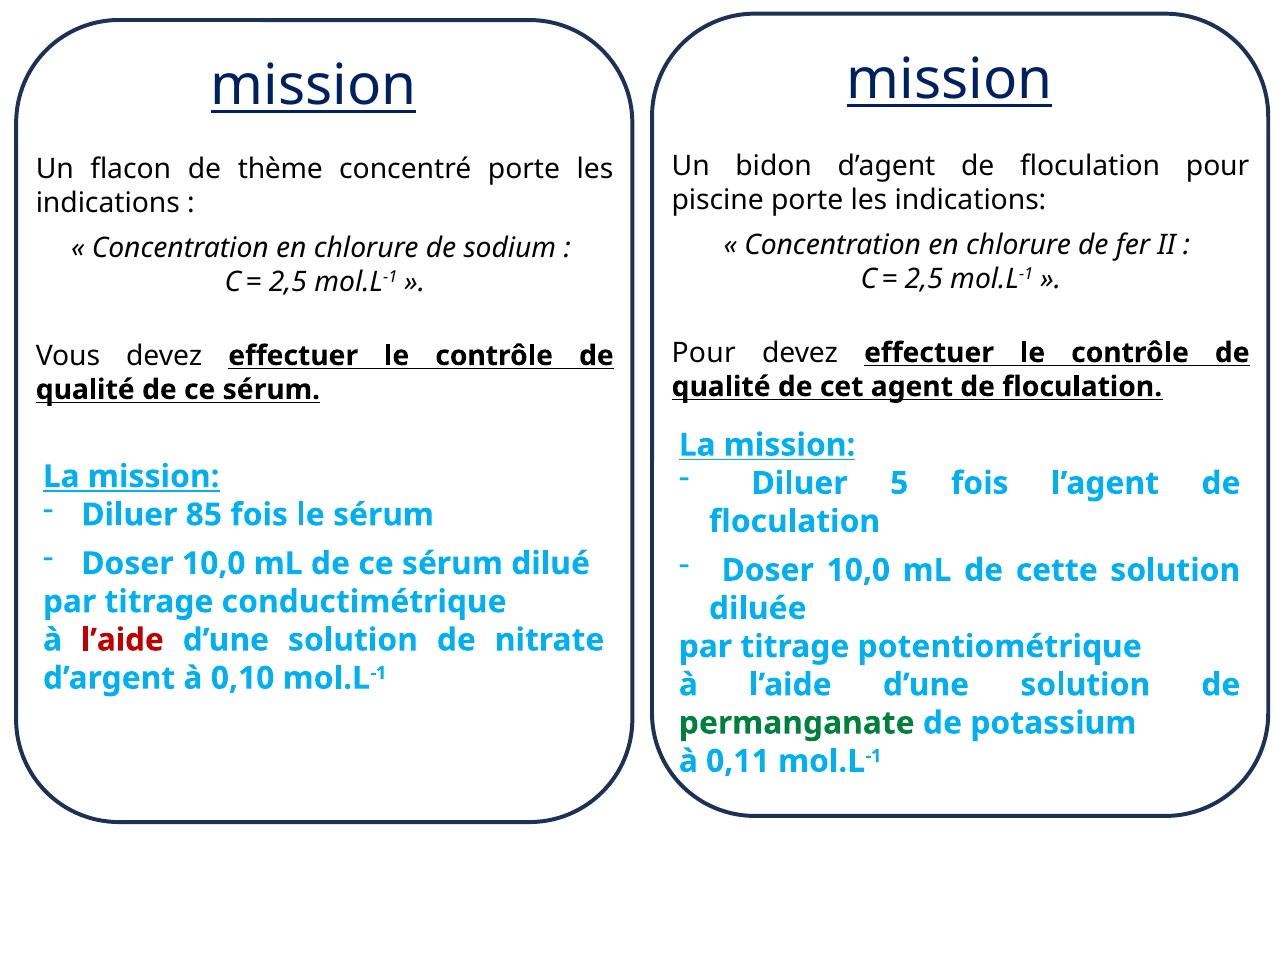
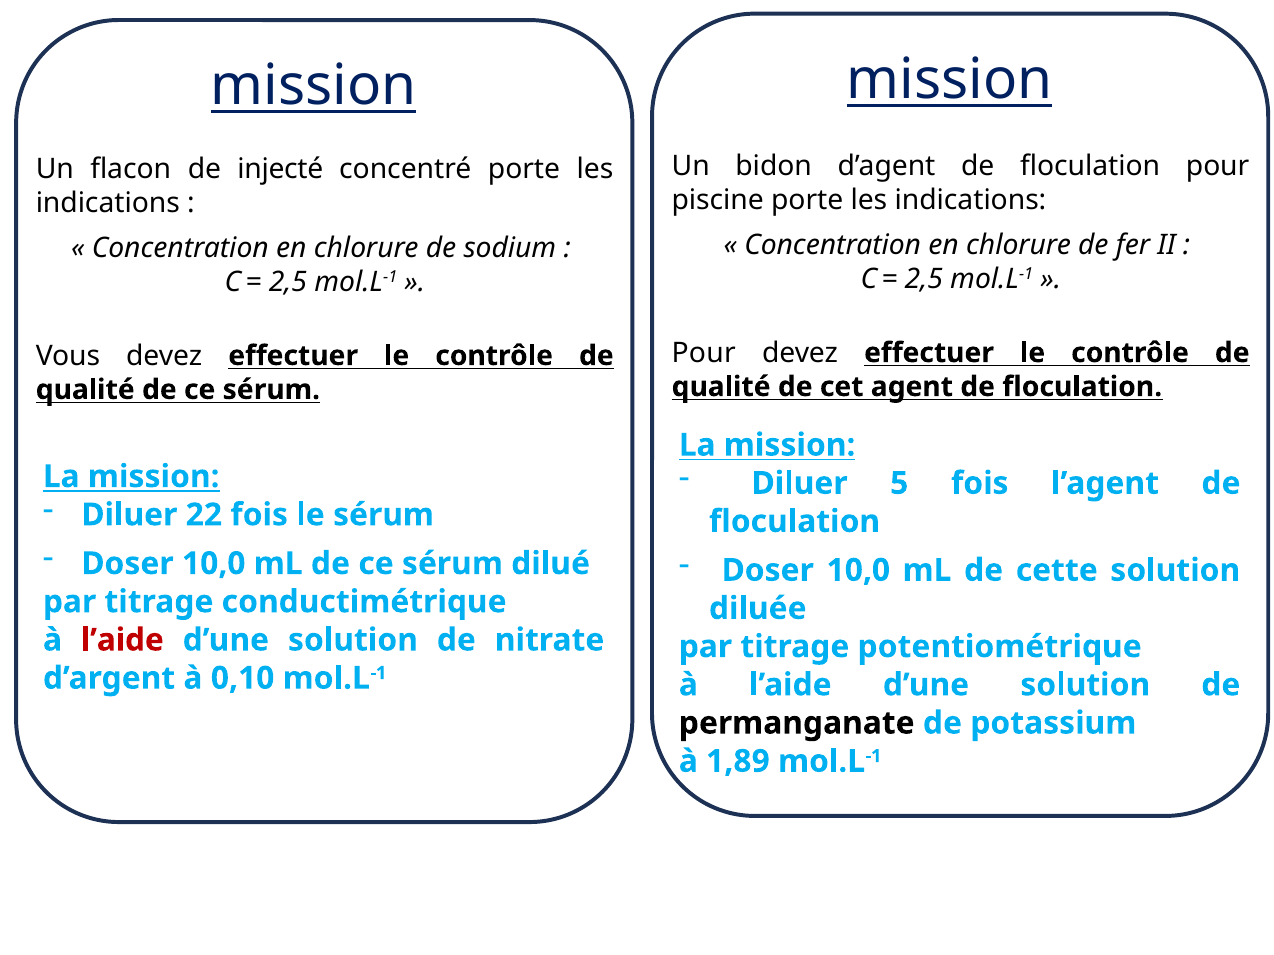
thème: thème -> injecté
85: 85 -> 22
permanganate colour: green -> black
0,11: 0,11 -> 1,89
